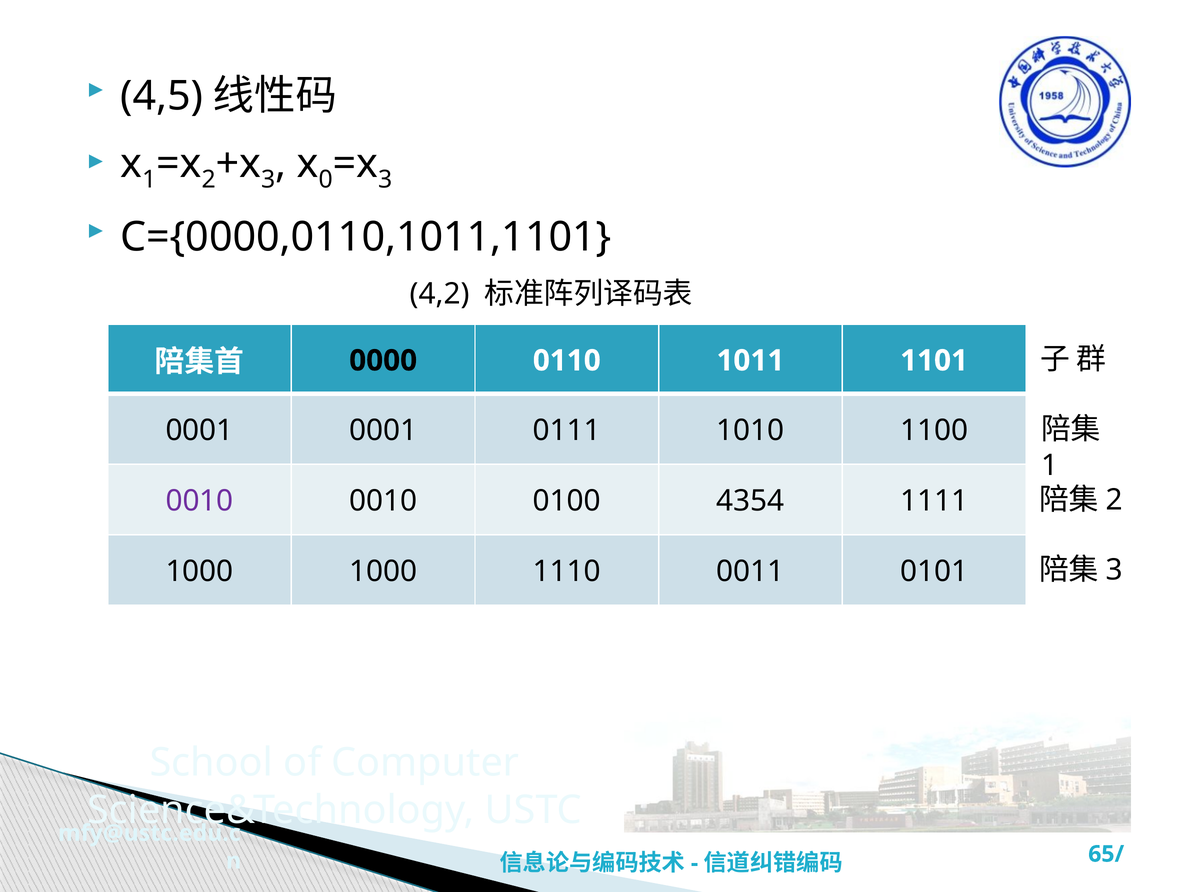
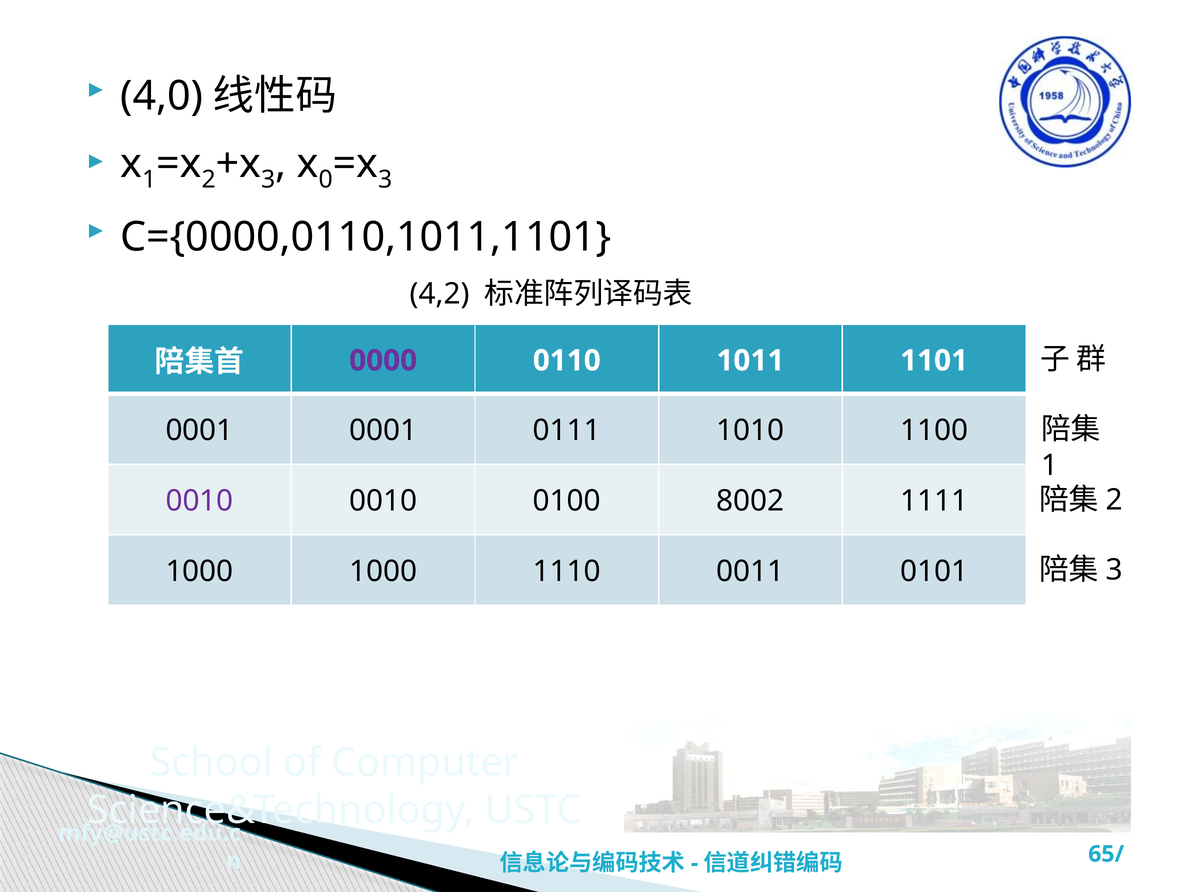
4,5: 4,5 -> 4,0
0000 colour: black -> purple
4354: 4354 -> 8002
